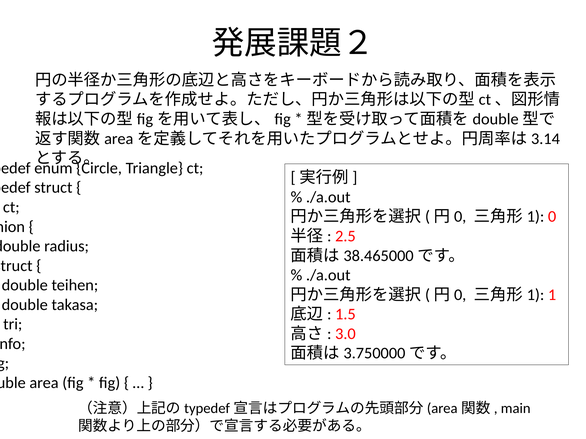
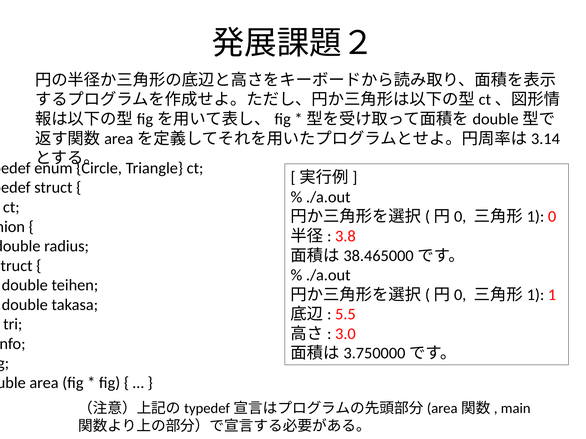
2.5: 2.5 -> 3.8
1.5: 1.5 -> 5.5
